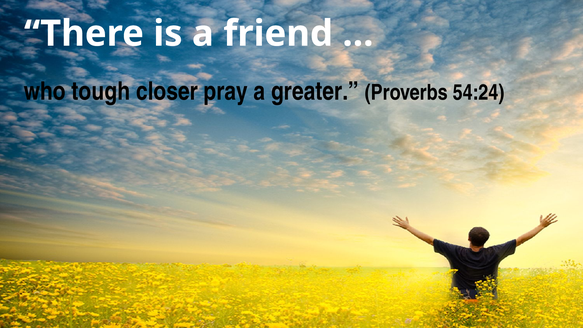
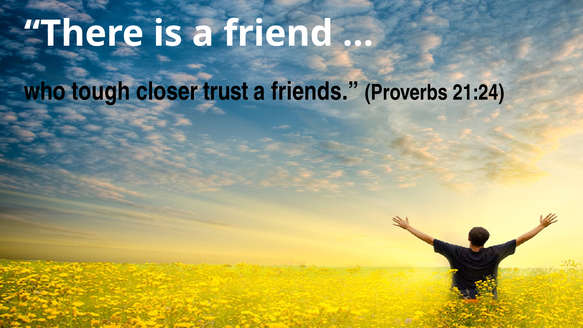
pray: pray -> trust
greater: greater -> friends
54:24: 54:24 -> 21:24
